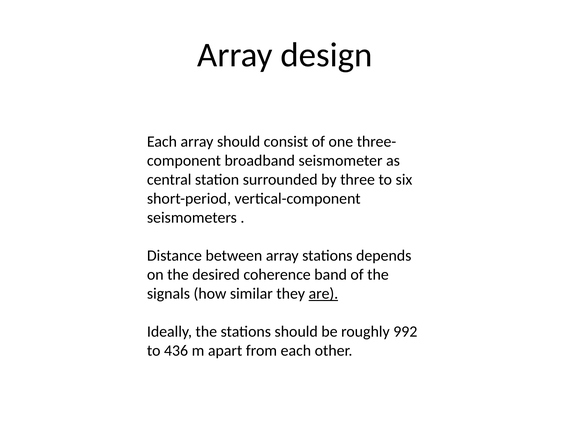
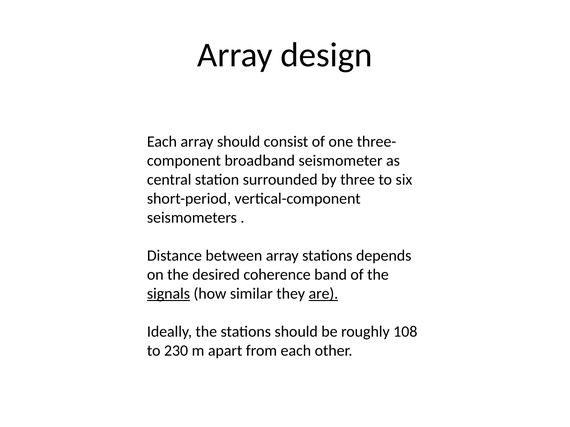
signals underline: none -> present
992: 992 -> 108
436: 436 -> 230
